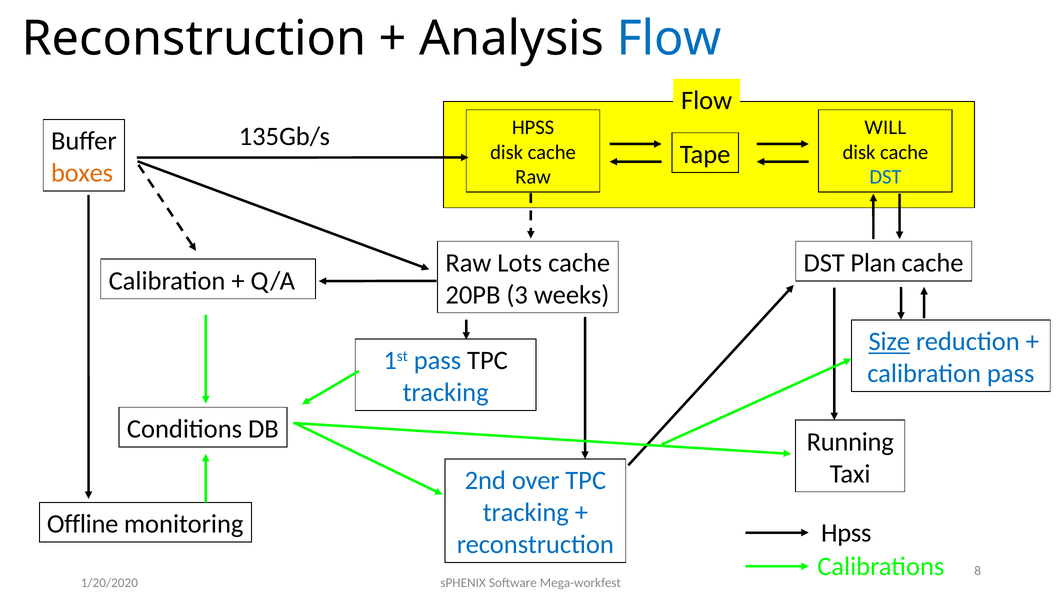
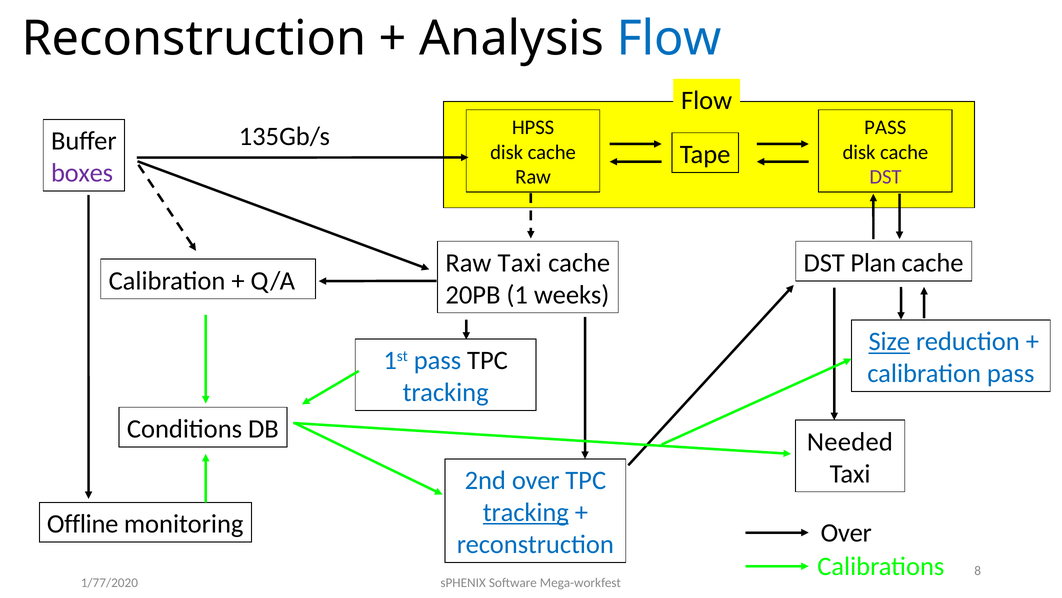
WILL at (885, 127): WILL -> PASS
boxes colour: orange -> purple
DST at (885, 177) colour: blue -> purple
Raw Lots: Lots -> Taxi
3: 3 -> 1
Running: Running -> Needed
tracking at (526, 512) underline: none -> present
Hpss at (846, 532): Hpss -> Over
1/20/2020: 1/20/2020 -> 1/77/2020
